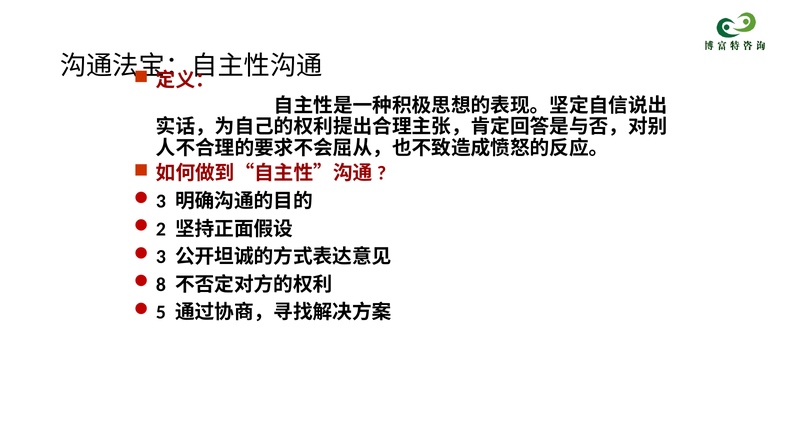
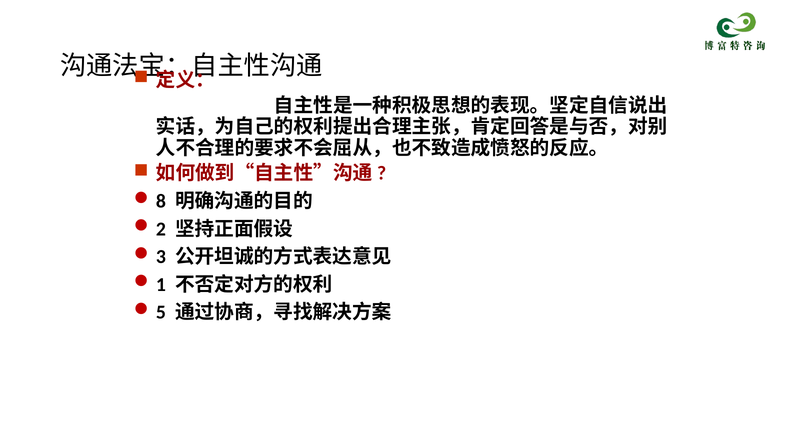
3 at (161, 201): 3 -> 8
8: 8 -> 1
